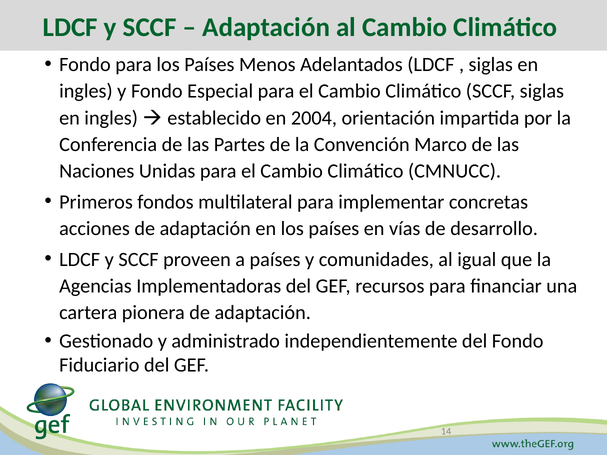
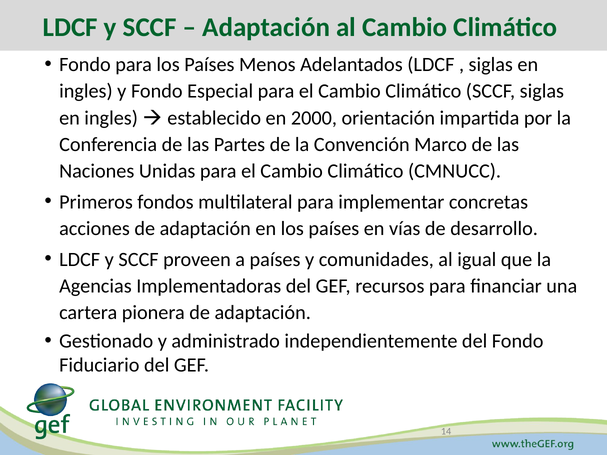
2004: 2004 -> 2000
